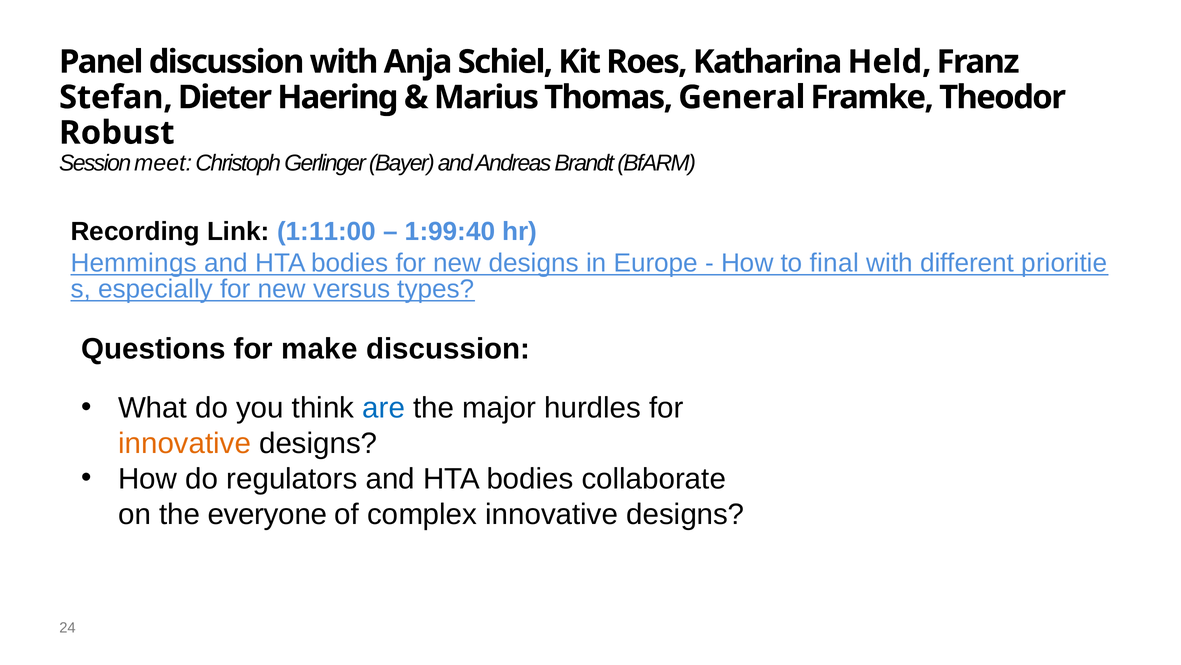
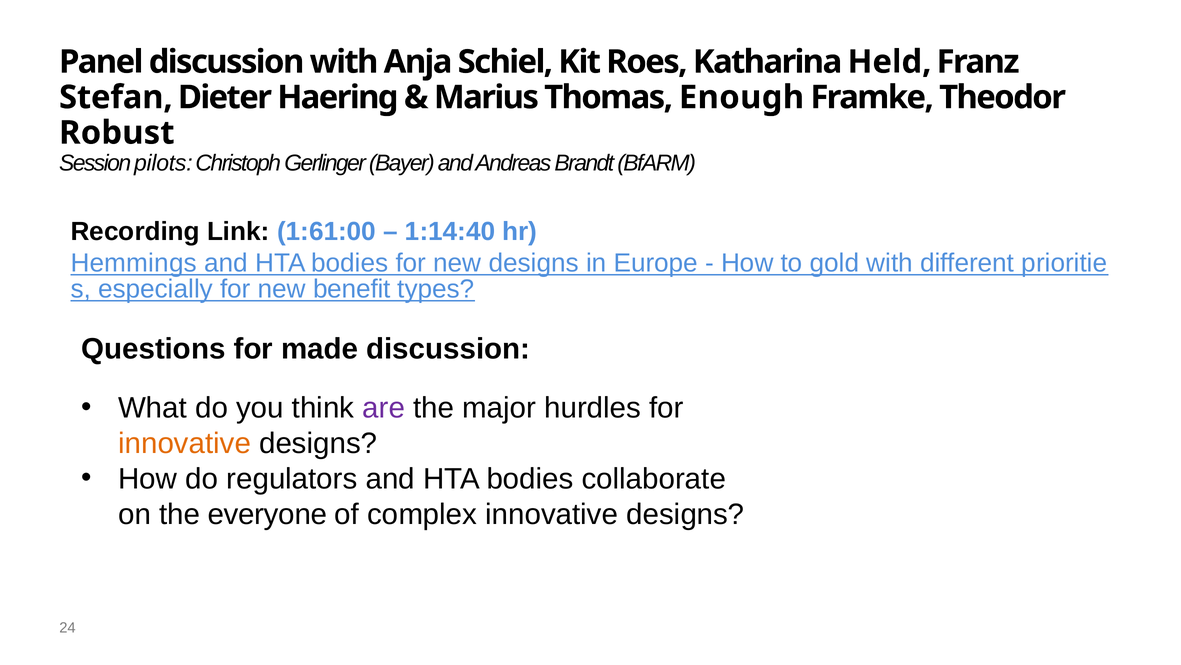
General: General -> Enough
meet: meet -> pilots
1:11:00: 1:11:00 -> 1:61:00
1:99:40: 1:99:40 -> 1:14:40
final: final -> gold
versus: versus -> benefit
make: make -> made
are colour: blue -> purple
